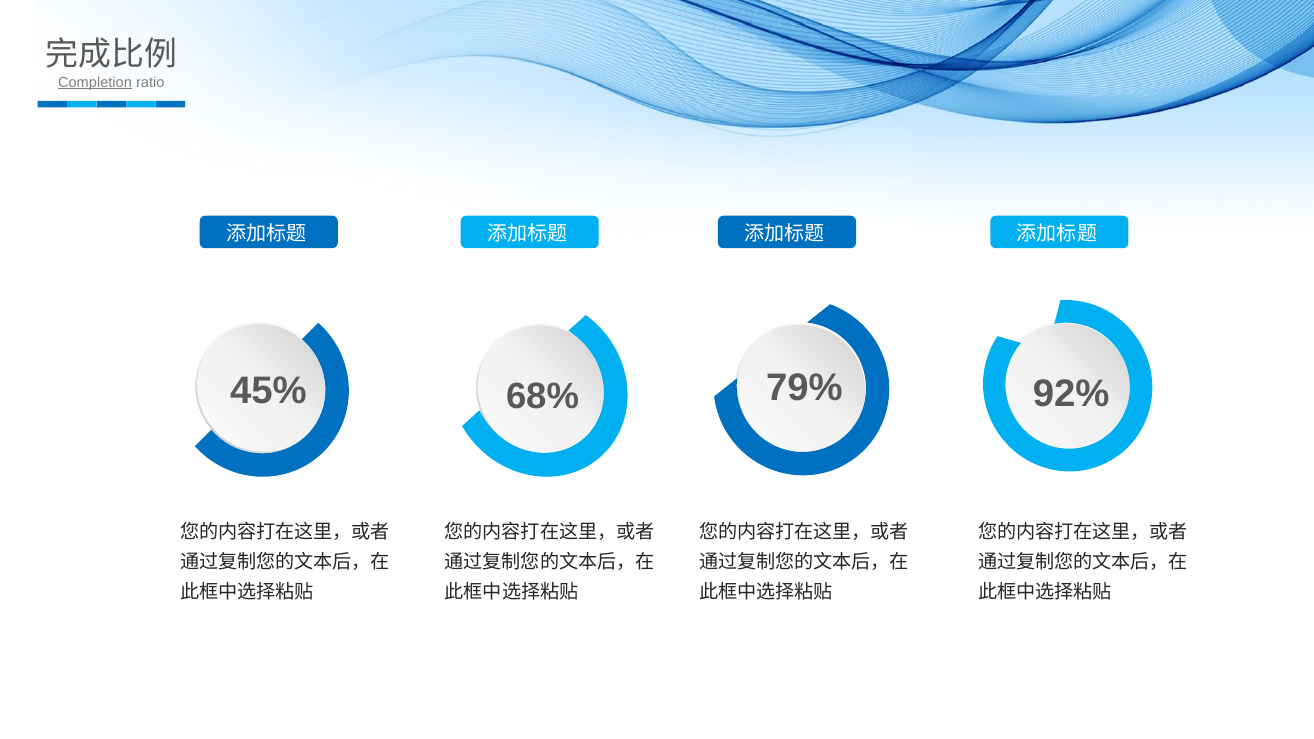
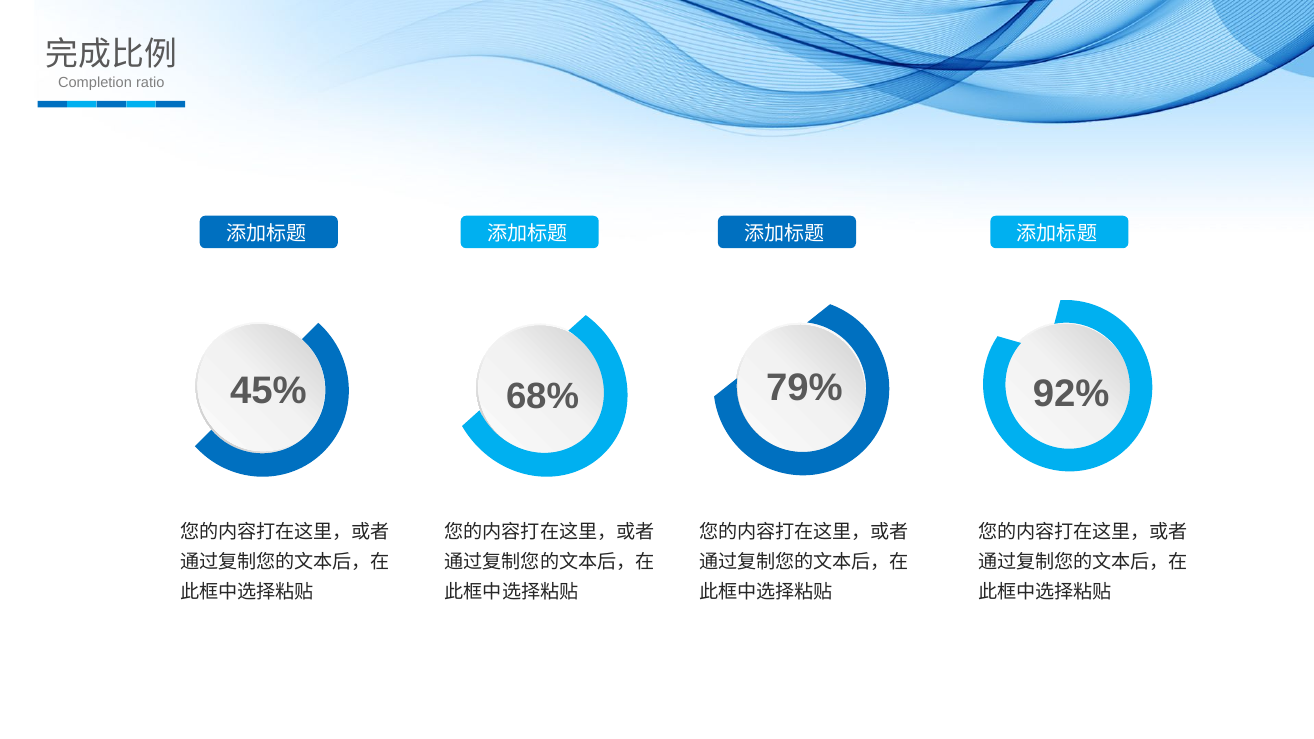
Completion underline: present -> none
